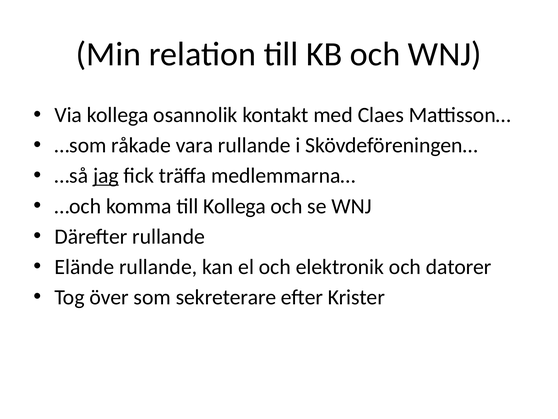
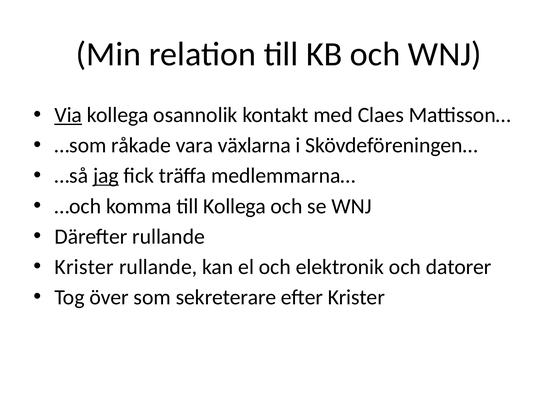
Via underline: none -> present
vara rullande: rullande -> växlarna
Elände at (84, 267): Elände -> Krister
